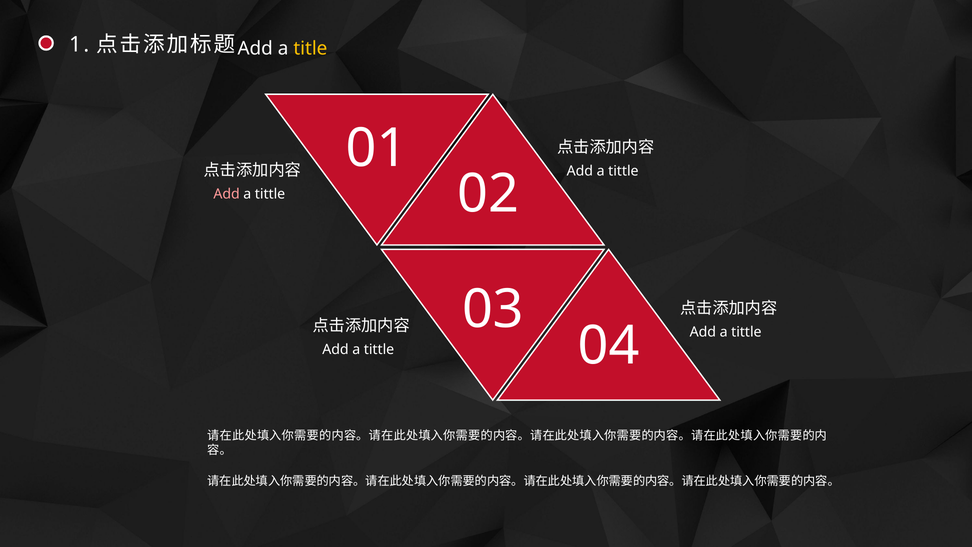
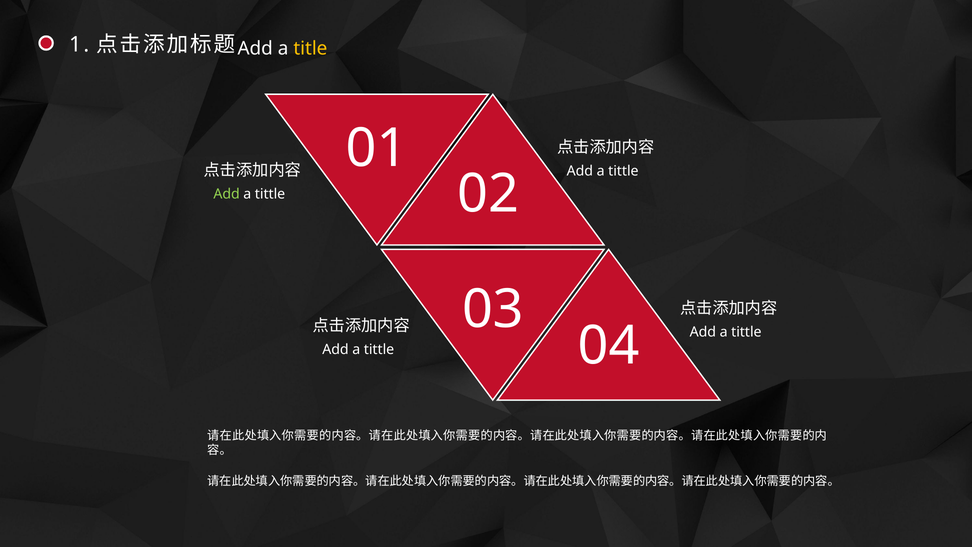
Add at (227, 194) colour: pink -> light green
